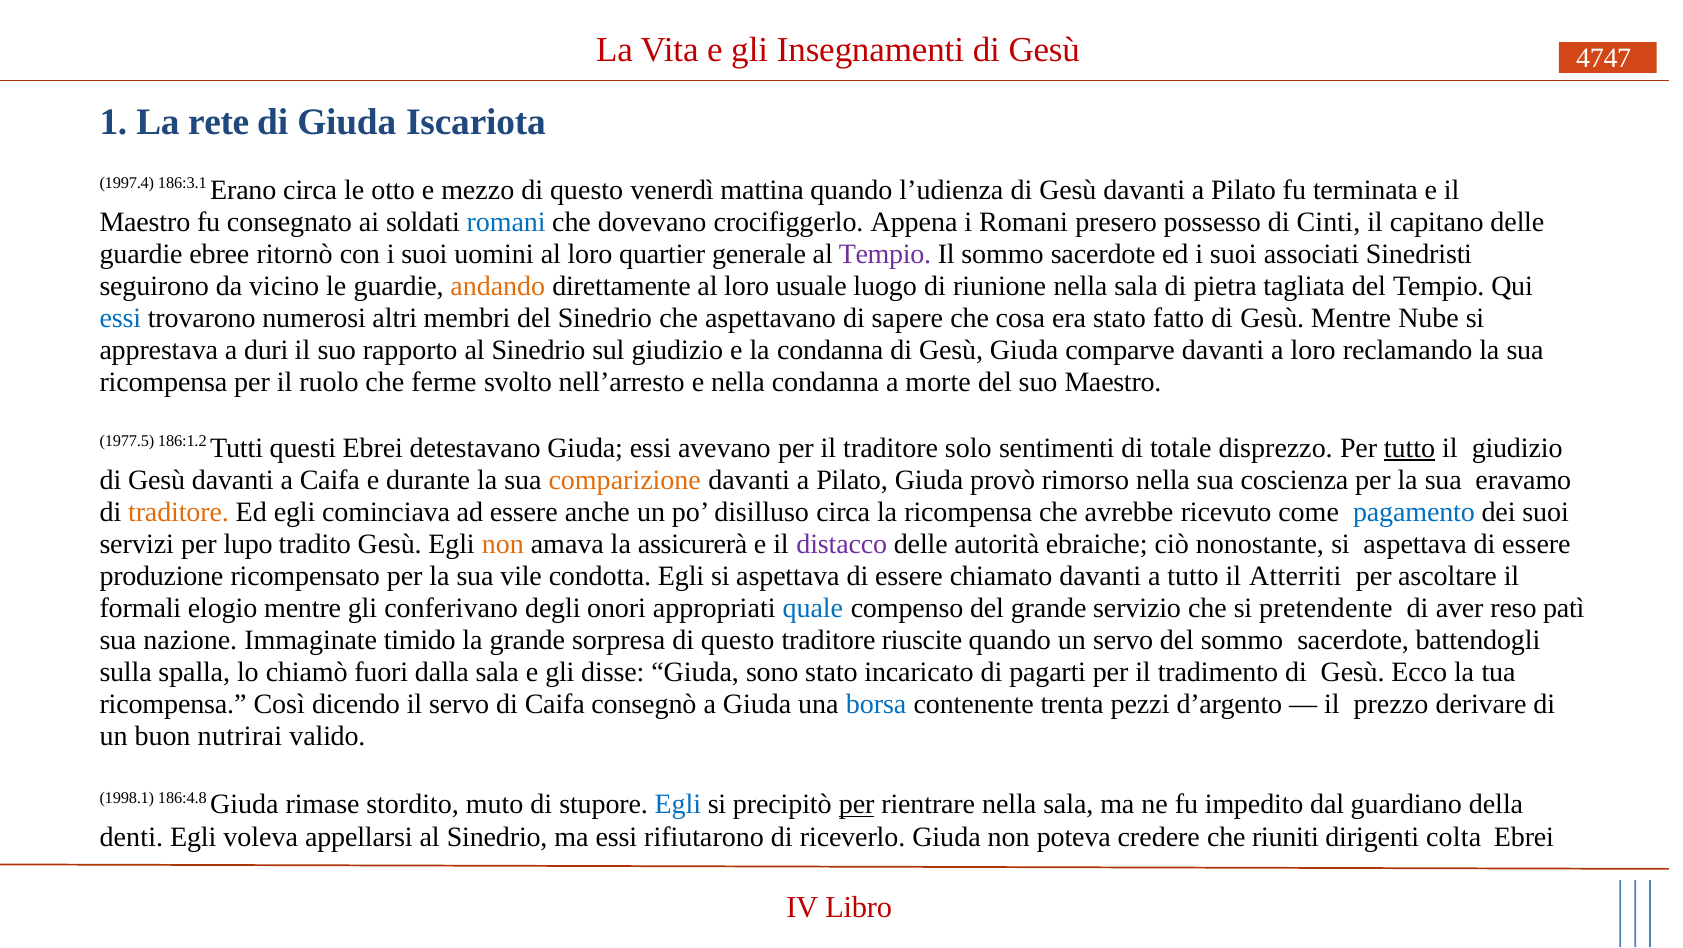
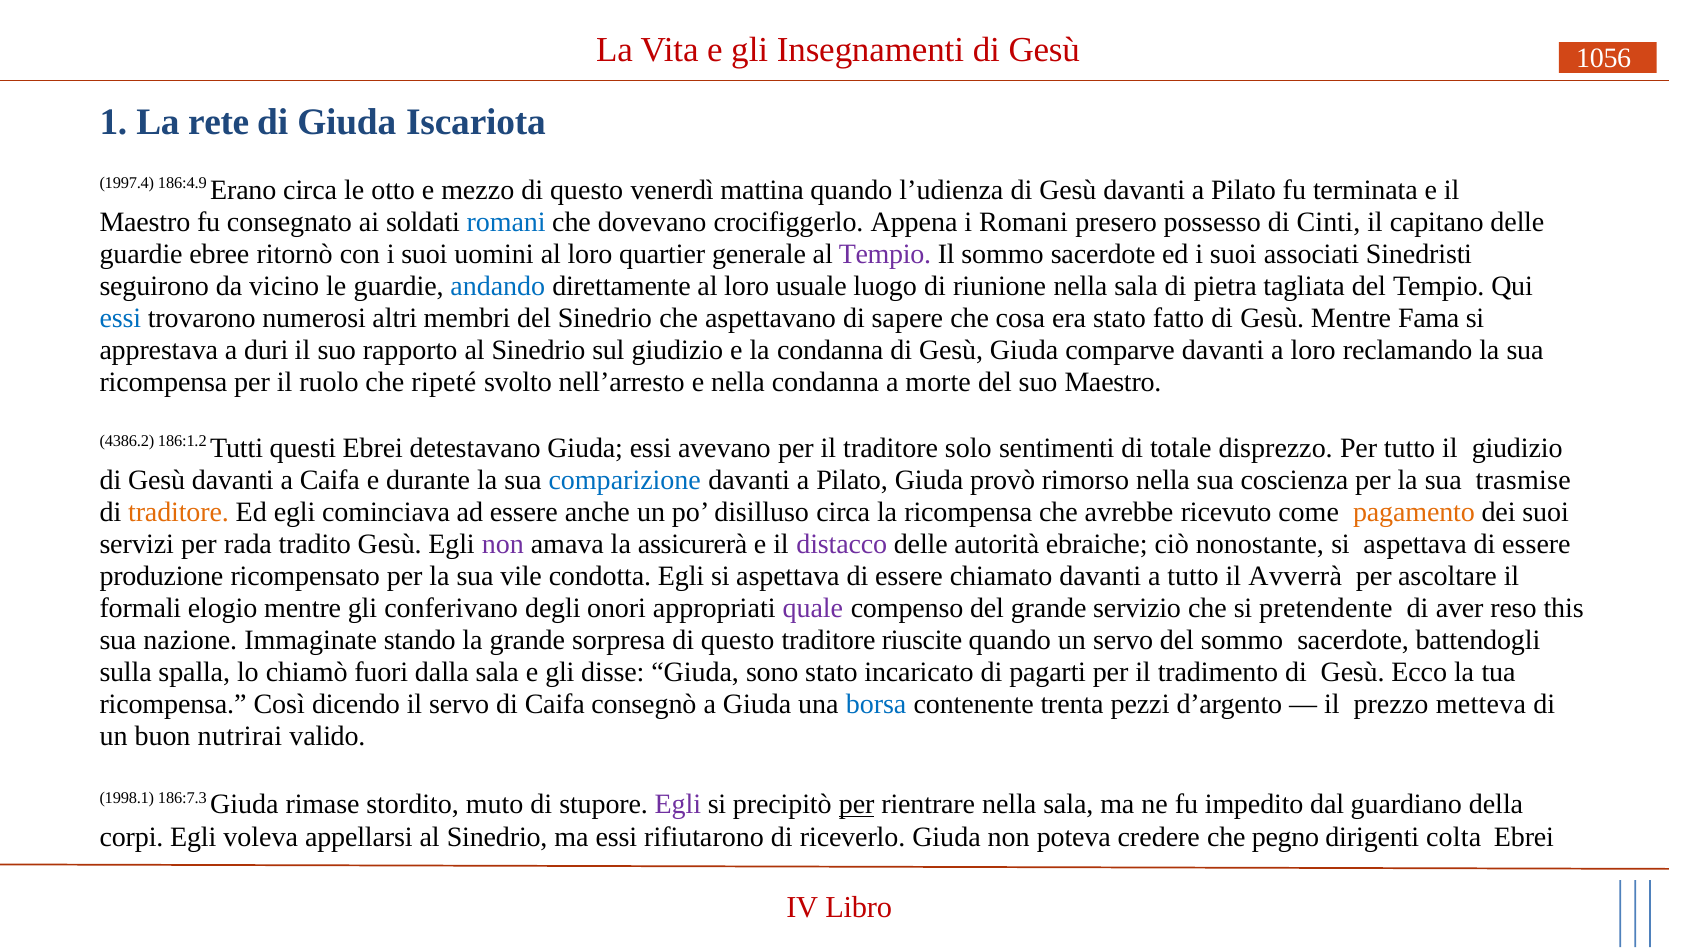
4747: 4747 -> 1056
186:3.1: 186:3.1 -> 186:4.9
andando colour: orange -> blue
Nube: Nube -> Fama
ferme: ferme -> ripeté
1977.5: 1977.5 -> 4386.2
tutto at (1410, 448) underline: present -> none
comparizione colour: orange -> blue
eravamo: eravamo -> trasmise
pagamento colour: blue -> orange
lupo: lupo -> rada
non at (503, 544) colour: orange -> purple
Atterriti: Atterriti -> Avverrà
quale colour: blue -> purple
patì: patì -> this
timido: timido -> stando
derivare: derivare -> metteva
186:4.8: 186:4.8 -> 186:7.3
Egli at (678, 804) colour: blue -> purple
denti: denti -> corpi
riuniti: riuniti -> pegno
